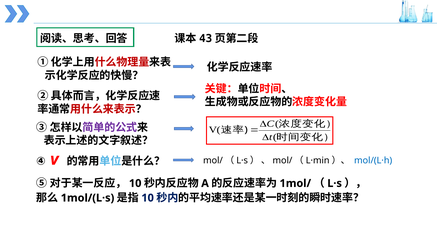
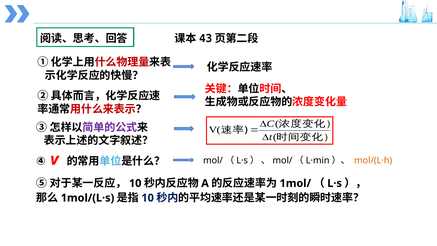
mol/(L·h colour: blue -> orange
